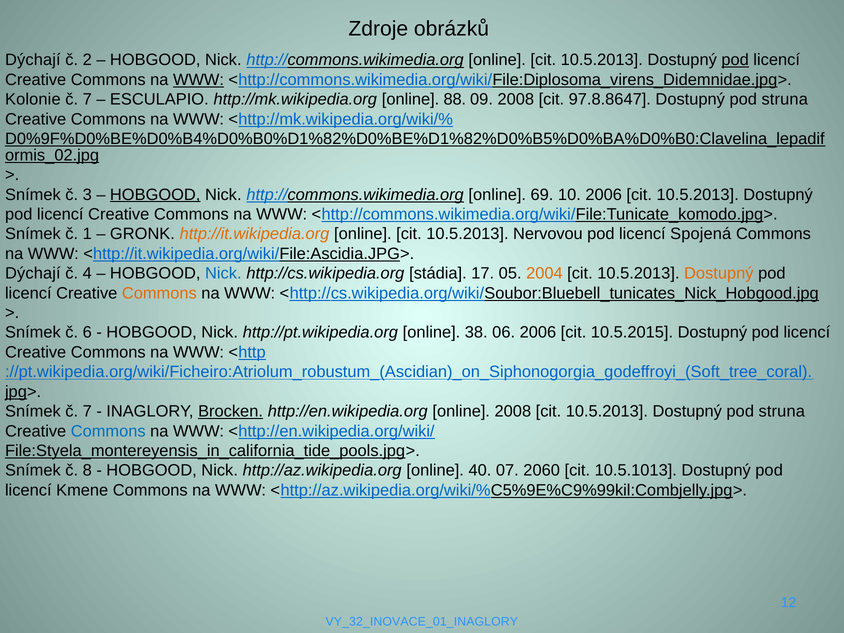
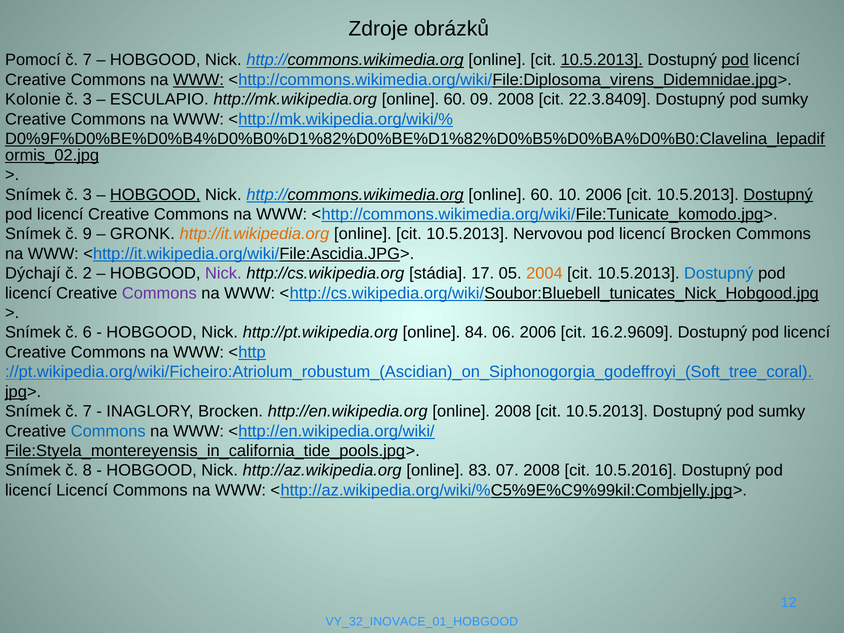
Dýchají at (33, 60): Dýchají -> Pomocí
2 at (87, 60): 2 -> 7
10.5.2013 at (602, 60) underline: none -> present
7 at (87, 99): 7 -> 3
http://mk.wikipedia.org online 88: 88 -> 60
97.8.8647: 97.8.8647 -> 22.3.8409
struna at (785, 99): struna -> sumky
http://commons.wikimedia.org online 69: 69 -> 60
Dostupný at (778, 195) underline: none -> present
1: 1 -> 9
licencí Spojená: Spojená -> Brocken
4: 4 -> 2
Nick at (223, 273) colour: blue -> purple
Dostupný at (719, 273) colour: orange -> blue
Commons at (159, 293) colour: orange -> purple
38: 38 -> 84
10.5.2015: 10.5.2015 -> 16.2.9609
Brocken at (231, 411) underline: present -> none
10.5.2013 Dostupný pod struna: struna -> sumky
40: 40 -> 83
07 2060: 2060 -> 2008
10.5.1013: 10.5.1013 -> 10.5.2016
licencí Kmene: Kmene -> Licencí
VY_32_INOVACE_01_INAGLORY: VY_32_INOVACE_01_INAGLORY -> VY_32_INOVACE_01_HOBGOOD
